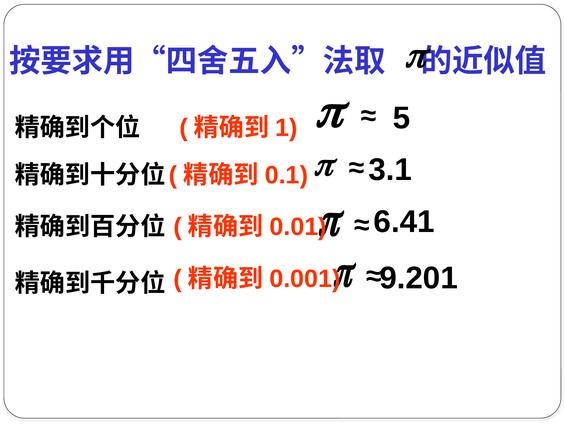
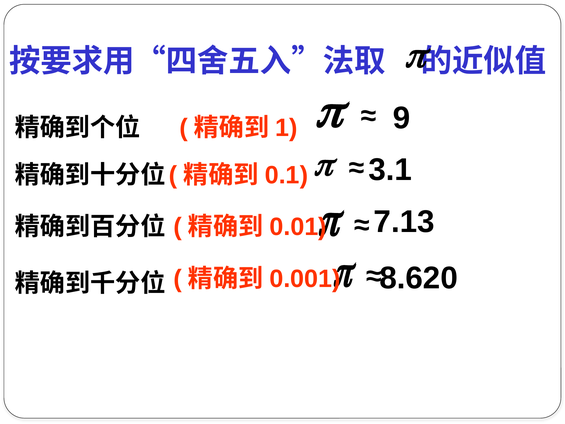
5: 5 -> 9
6.41: 6.41 -> 7.13
9.201: 9.201 -> 8.620
